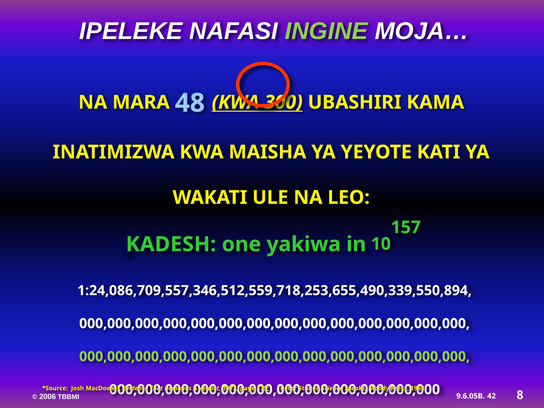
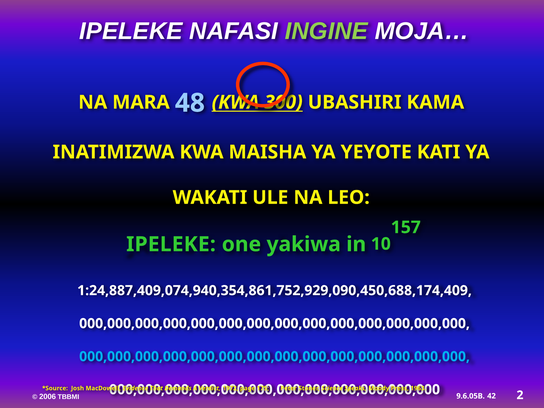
KADESH at (171, 244): KADESH -> IPELEKE
1:24,086,709,557,346,512,559,718,253,655,490,339,550,894: 1:24,086,709,557,346,512,559,718,253,655,490,339,550,894 -> 1:24,887,409,074,940,354,861,752,929,090,450,688,174,409
000,000,000,000,000,000,000,000,000,000,000,000,000,000 at (275, 357) colour: light green -> light blue
8: 8 -> 2
